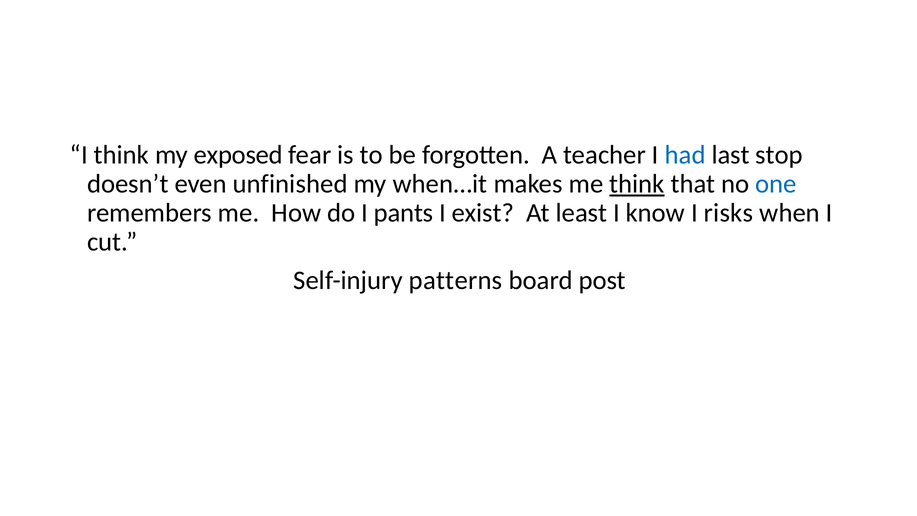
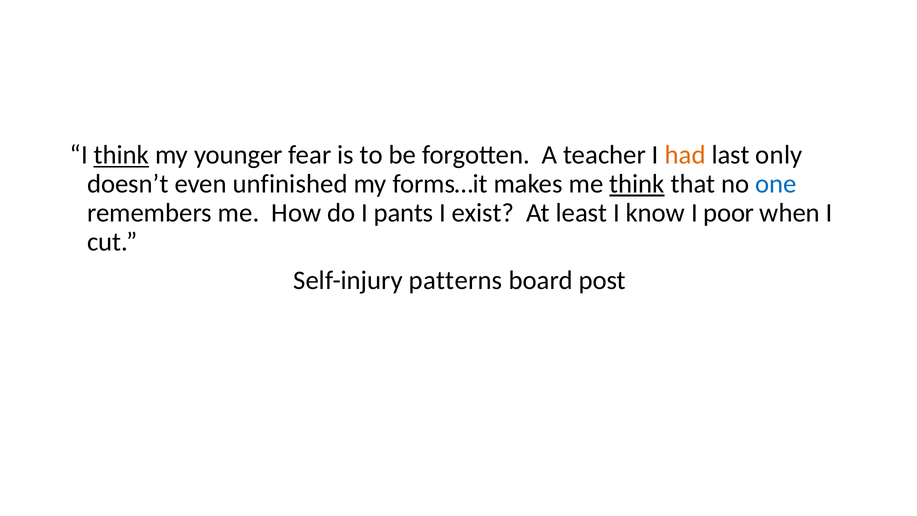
think at (121, 155) underline: none -> present
exposed: exposed -> younger
had colour: blue -> orange
stop: stop -> only
when…it: when…it -> forms…it
risks: risks -> poor
